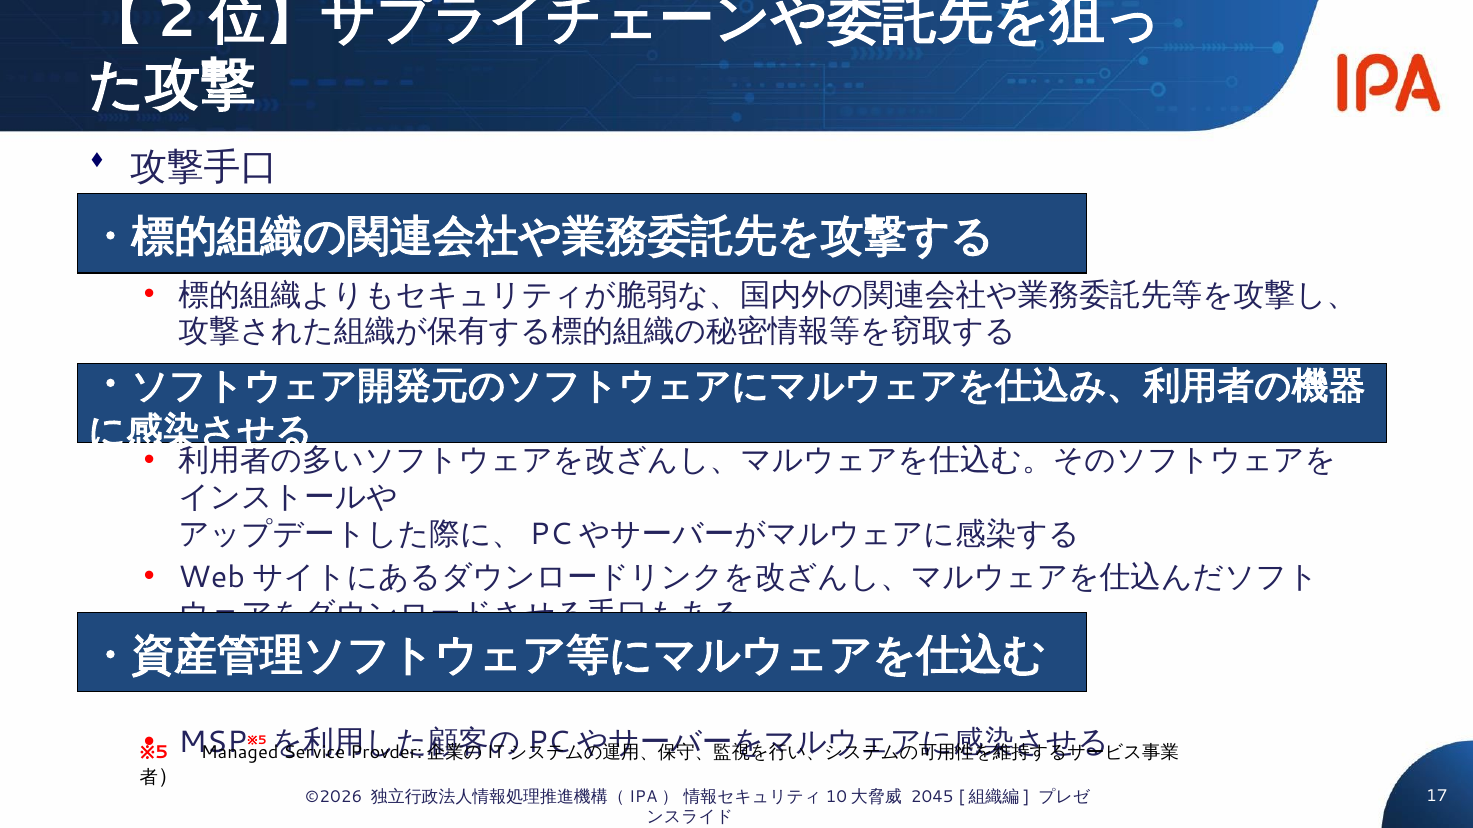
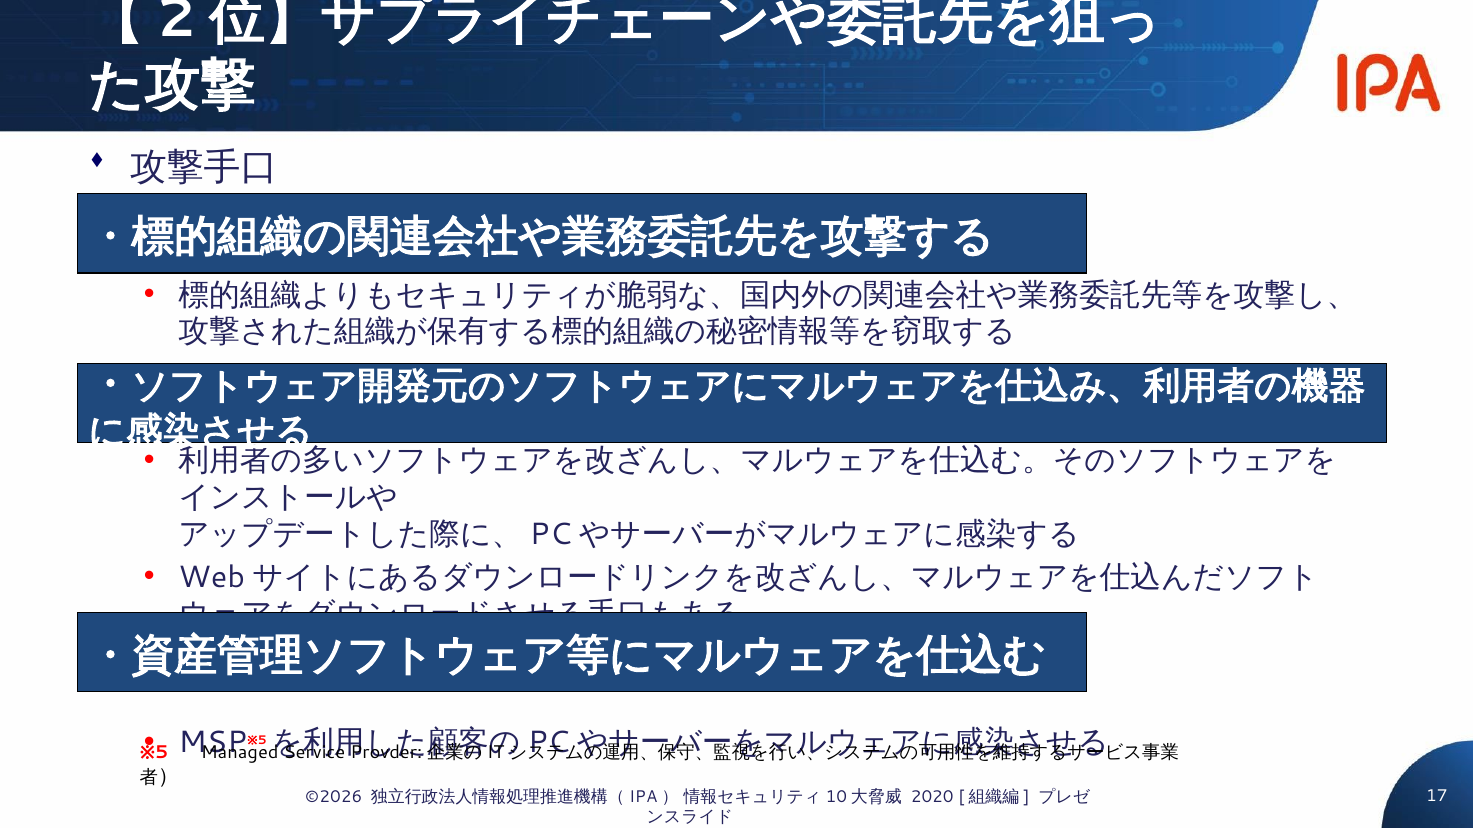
2045: 2045 -> 2020
